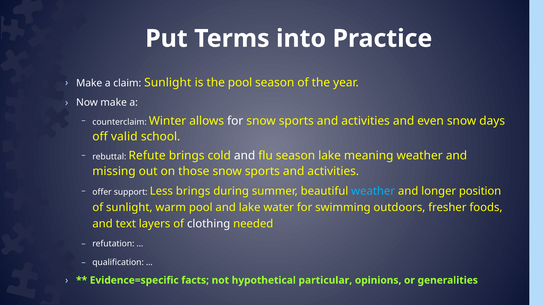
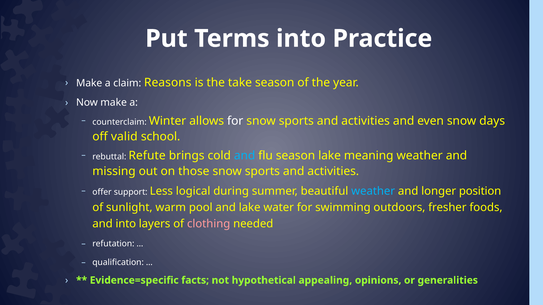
claim Sunlight: Sunlight -> Reasons
the pool: pool -> take
and at (245, 156) colour: white -> light blue
Less brings: brings -> logical
and text: text -> into
clothing colour: white -> pink
particular: particular -> appealing
